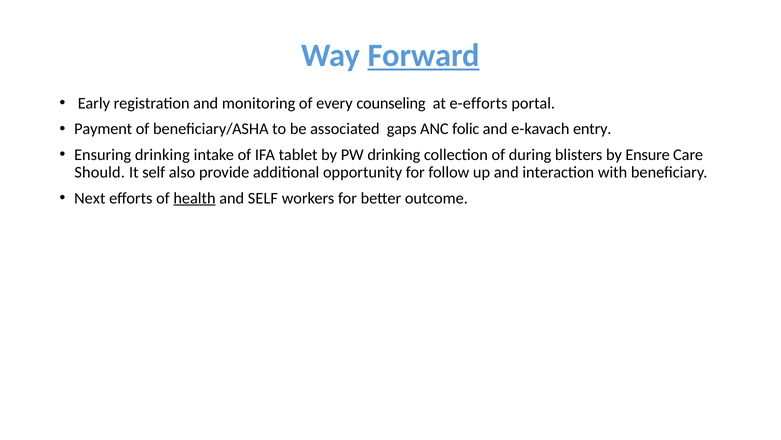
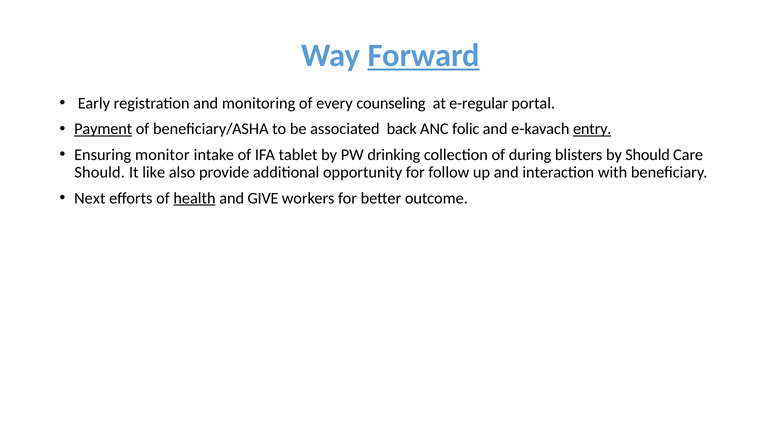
e-efforts: e-efforts -> e-regular
Payment underline: none -> present
gaps: gaps -> back
entry underline: none -> present
Ensuring drinking: drinking -> monitor
by Ensure: Ensure -> Should
It self: self -> like
and SELF: SELF -> GIVE
